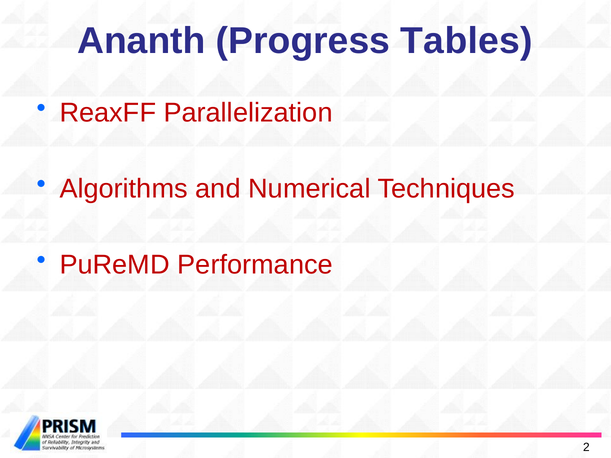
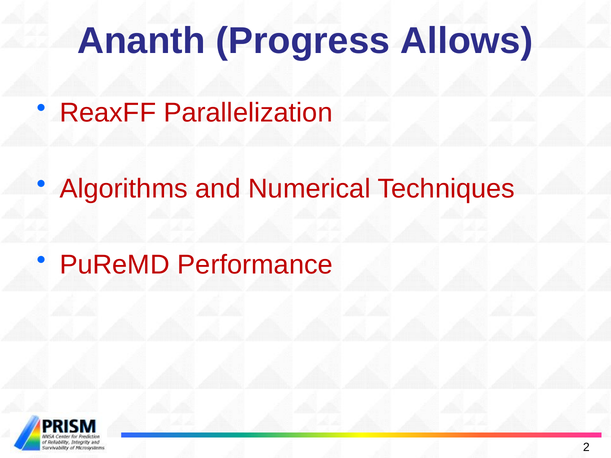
Tables: Tables -> Allows
